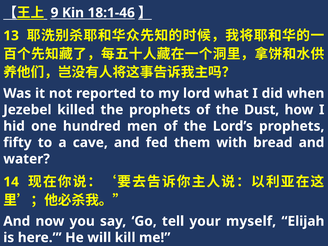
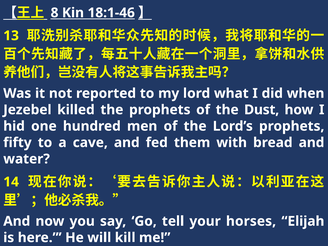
9: 9 -> 8
myself: myself -> horses
